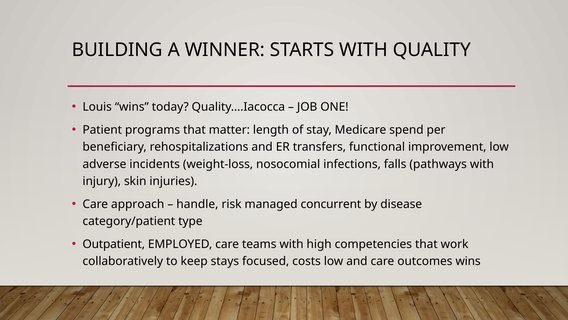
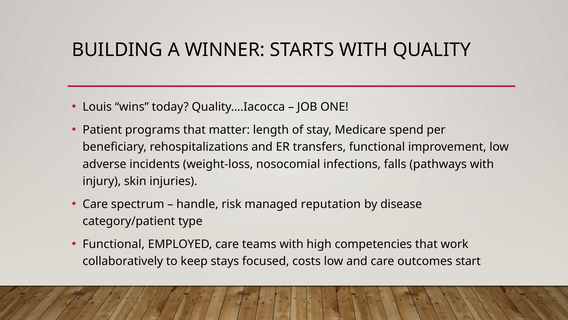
approach: approach -> spectrum
concurrent: concurrent -> reputation
Outpatient at (114, 244): Outpatient -> Functional
outcomes wins: wins -> start
